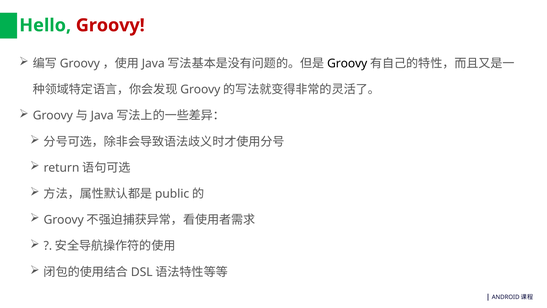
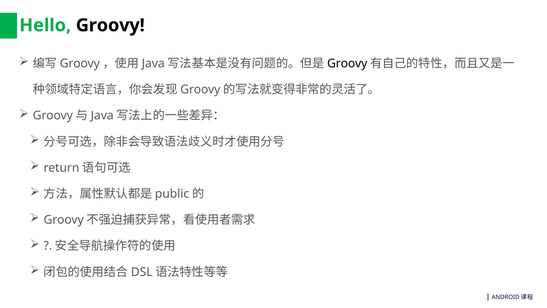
Groovy at (110, 25) colour: red -> black
